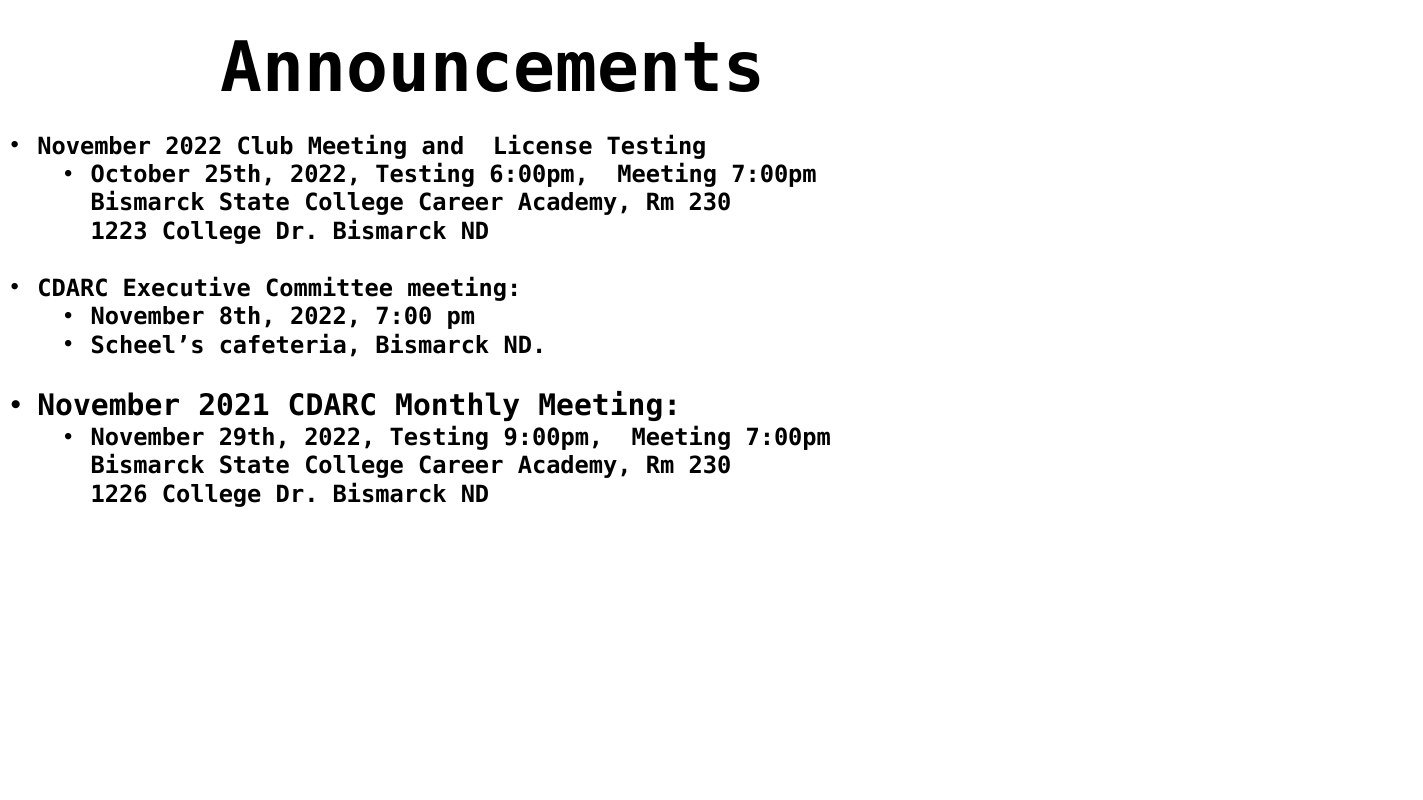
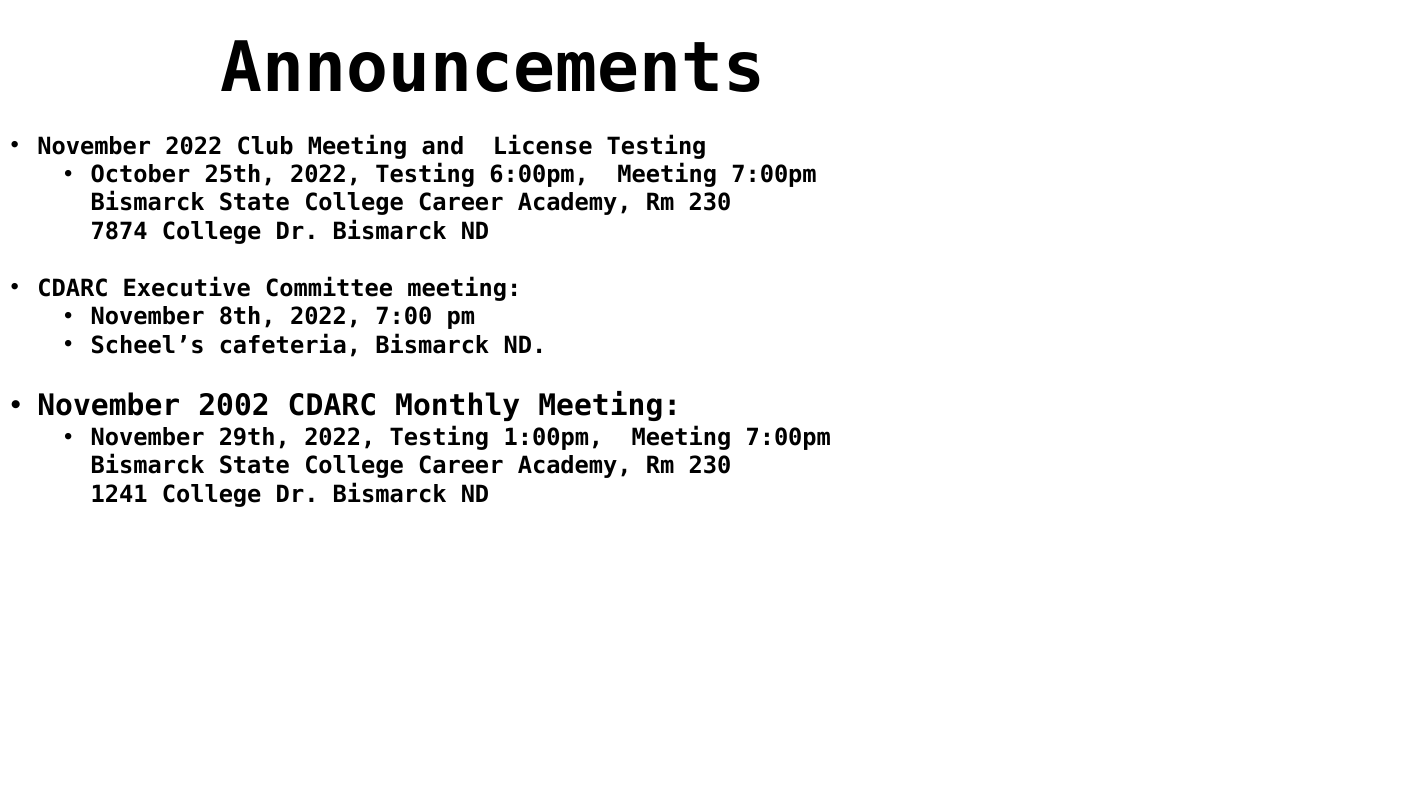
1223: 1223 -> 7874
2021: 2021 -> 2002
9:00pm: 9:00pm -> 1:00pm
1226: 1226 -> 1241
